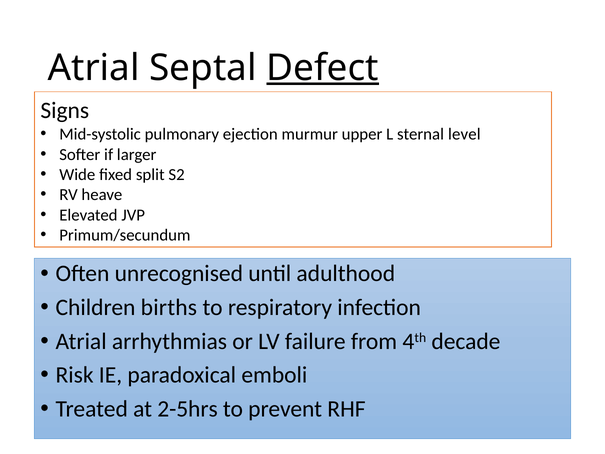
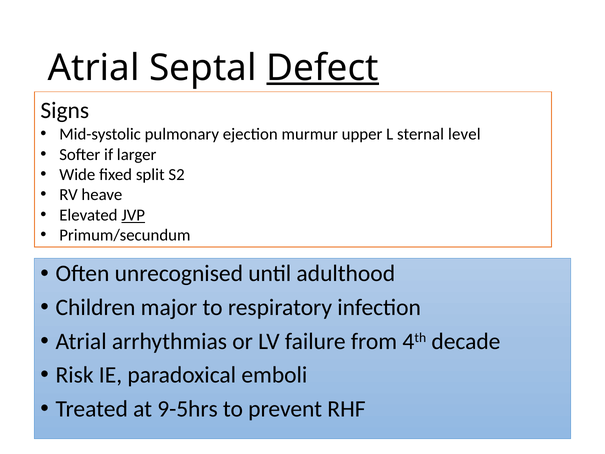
JVP underline: none -> present
births: births -> major
2-5hrs: 2-5hrs -> 9-5hrs
